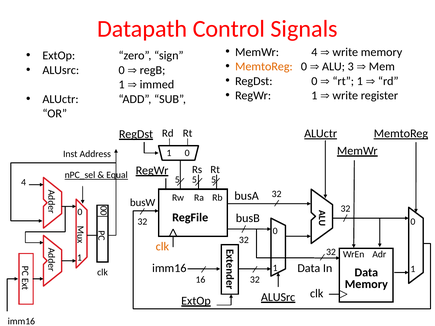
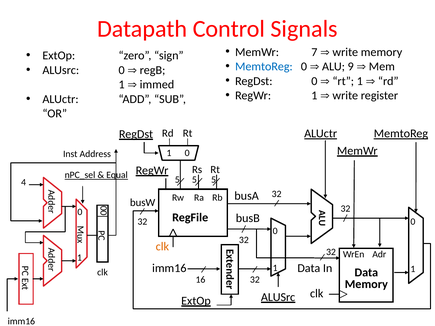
MemWr 4: 4 -> 7
MemtoReg at (264, 67) colour: orange -> blue
3: 3 -> 9
